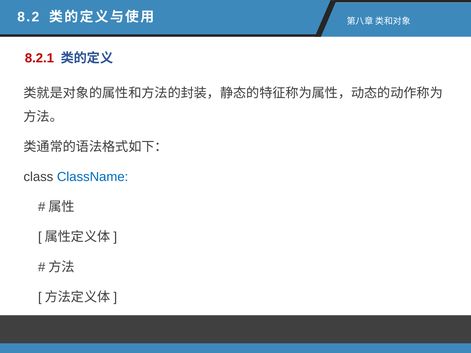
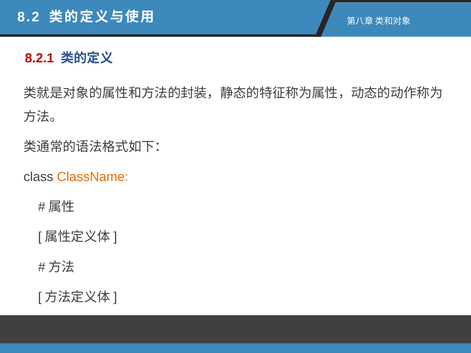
ClassName colour: blue -> orange
